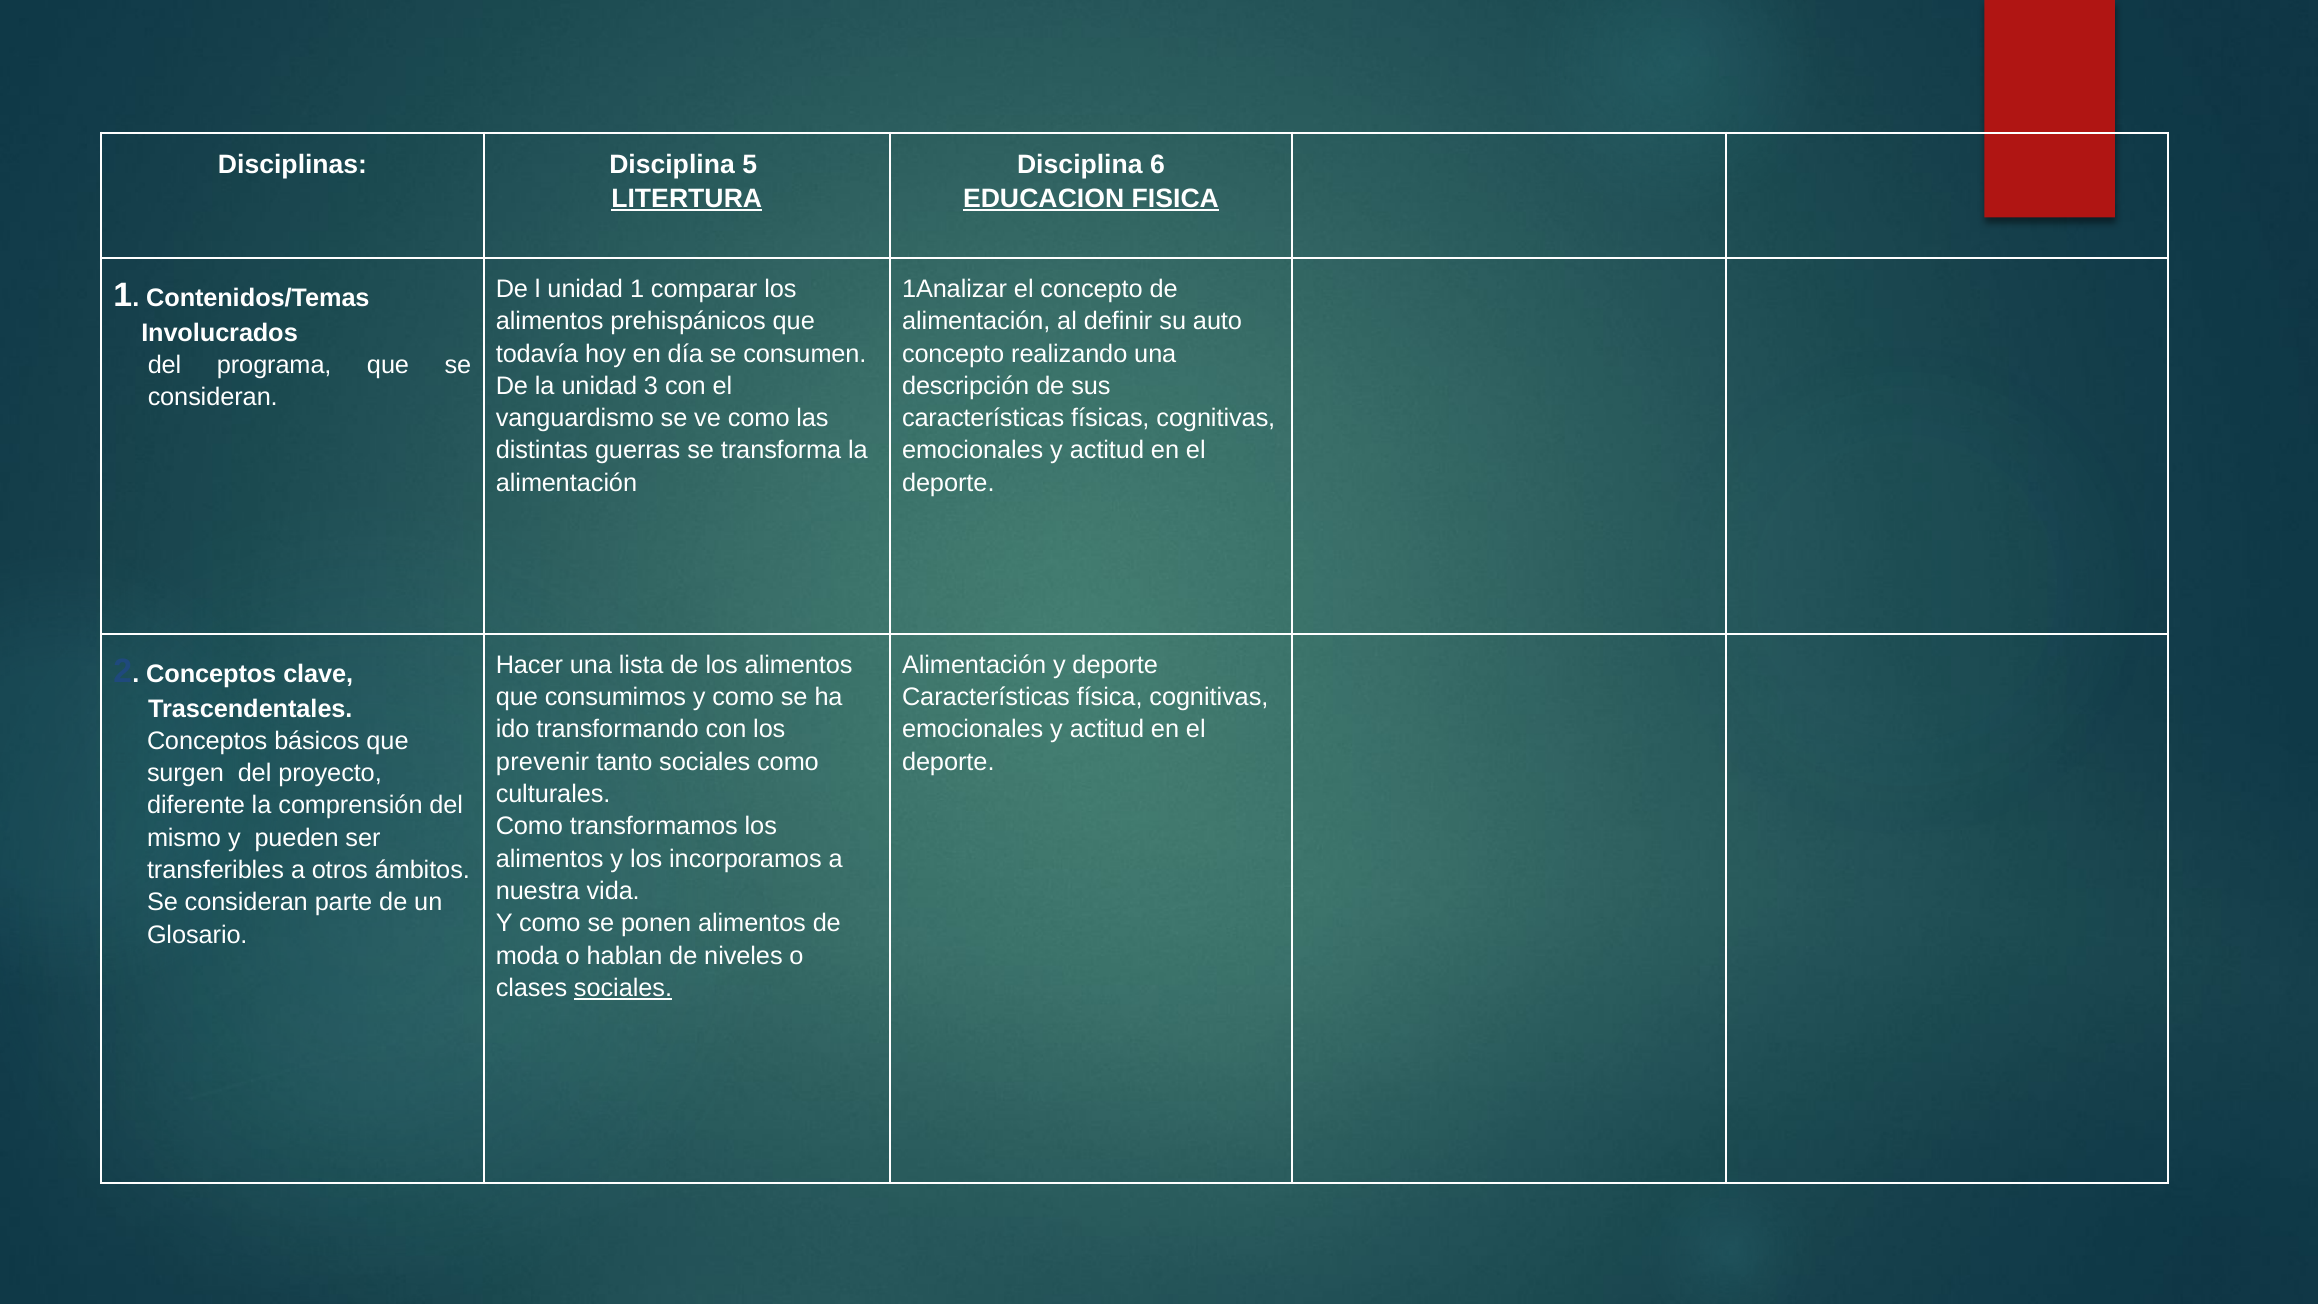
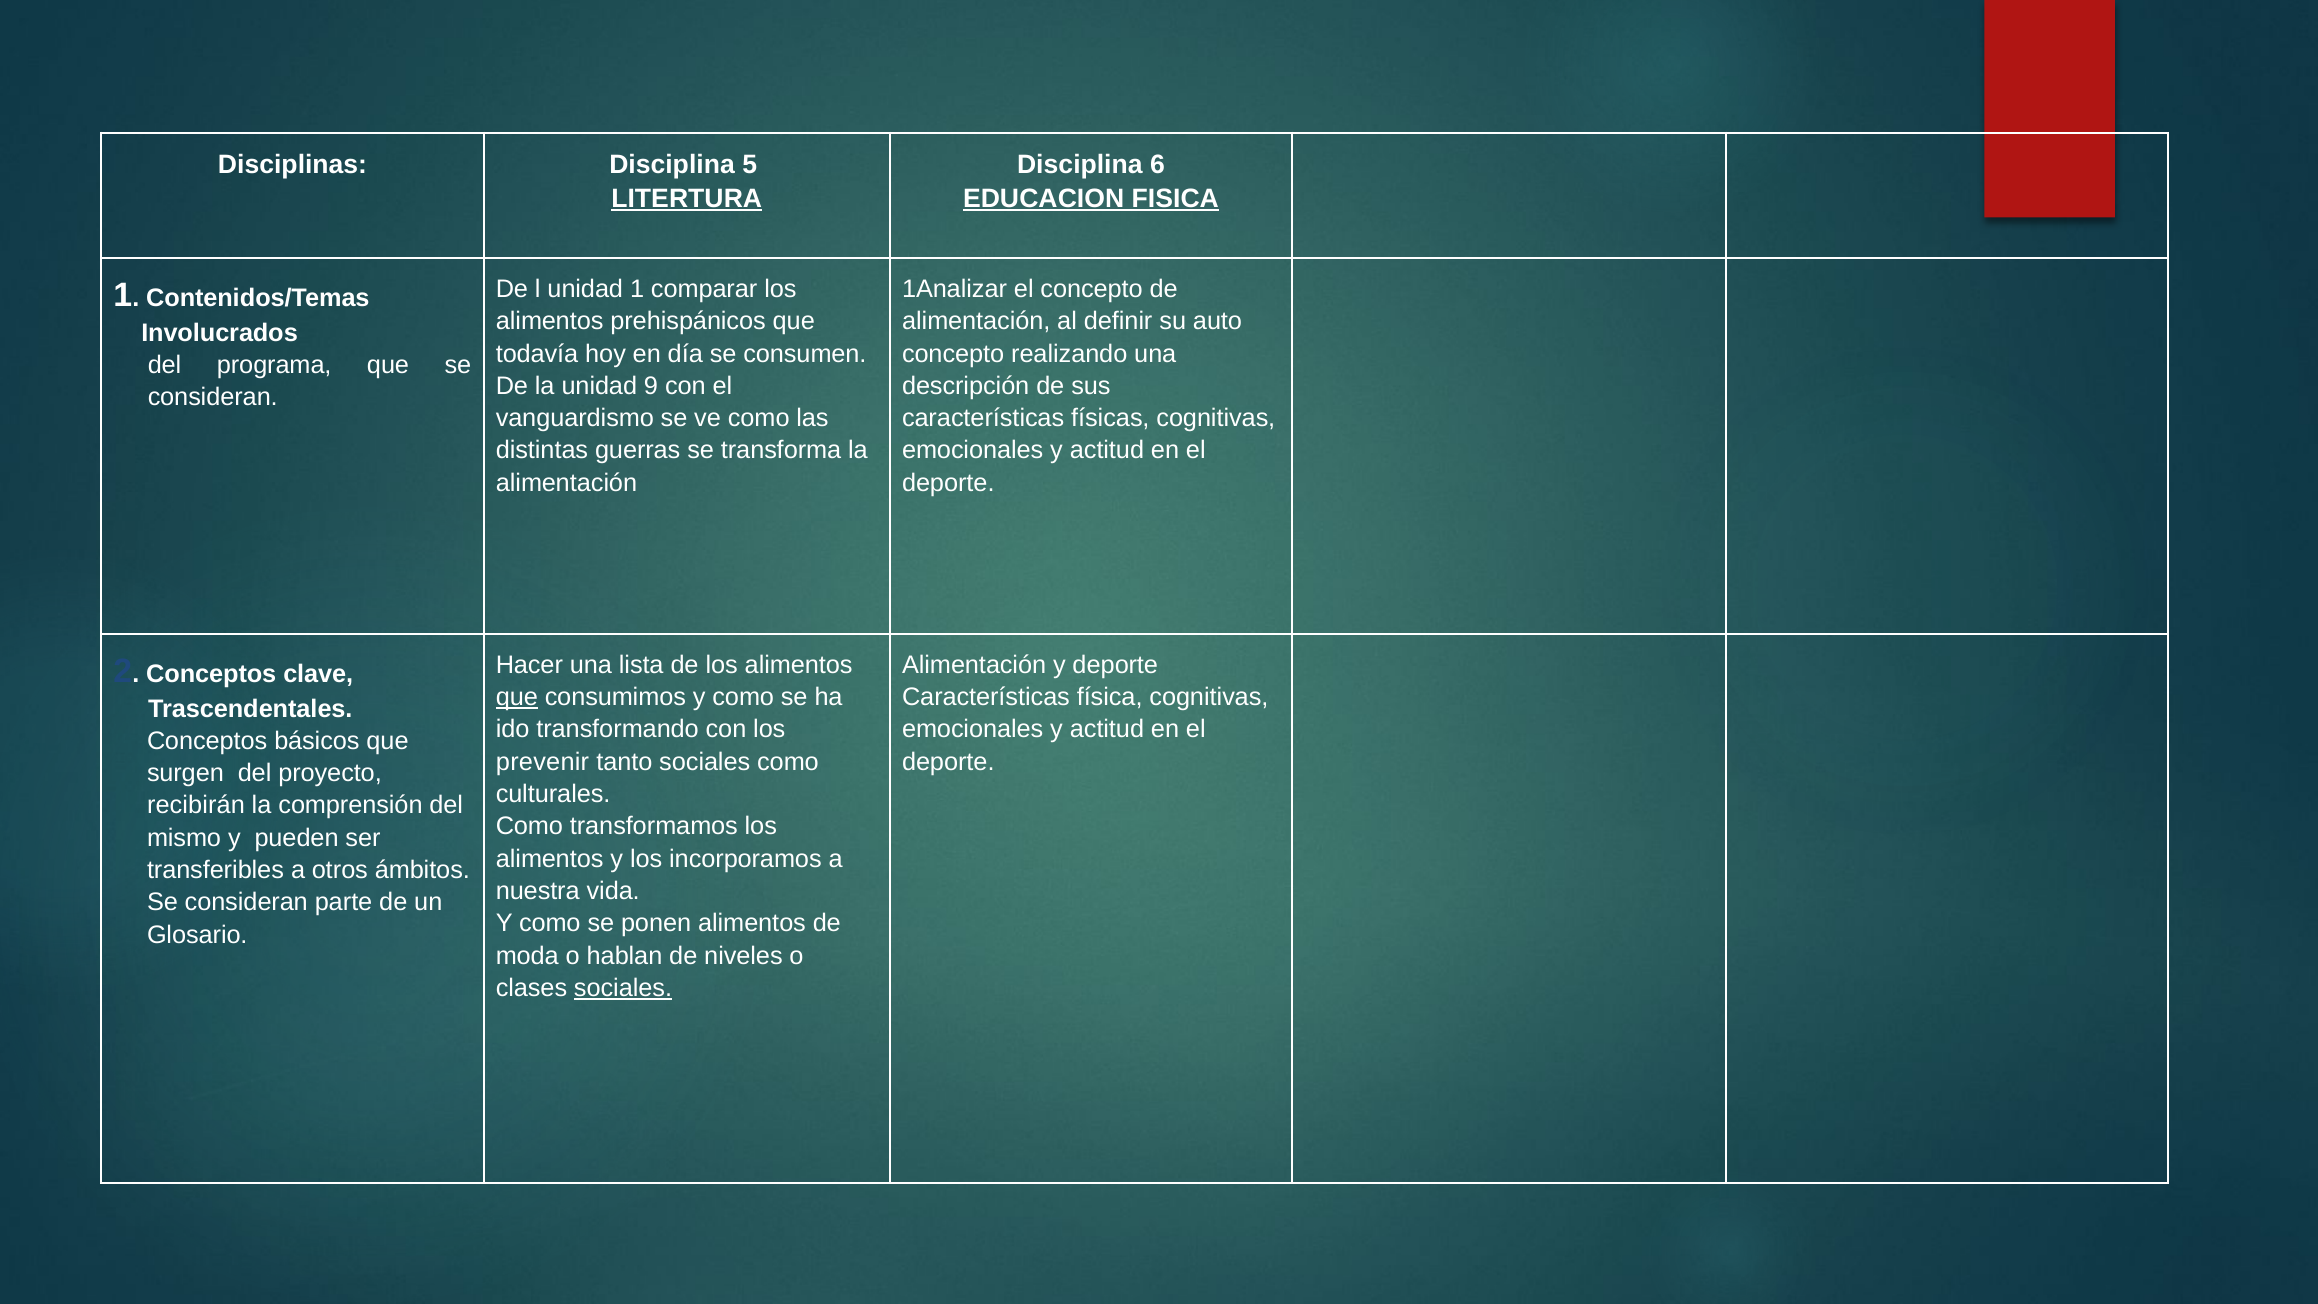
3: 3 -> 9
que at (517, 697) underline: none -> present
diferente: diferente -> recibirán
